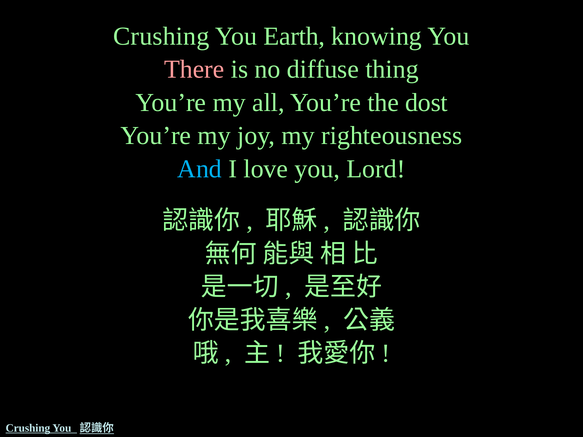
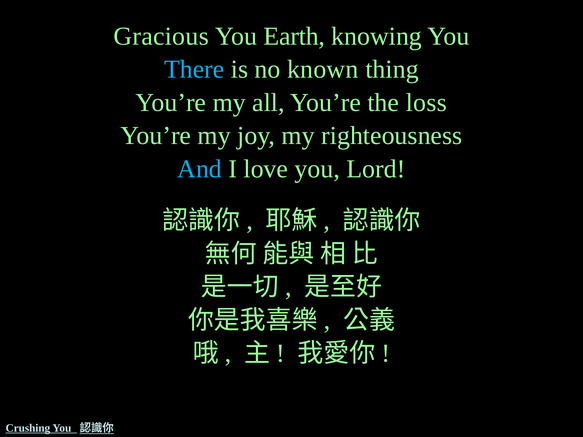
Crushing at (161, 36): Crushing -> Gracious
There colour: pink -> light blue
diffuse: diffuse -> known
dost: dost -> loss
